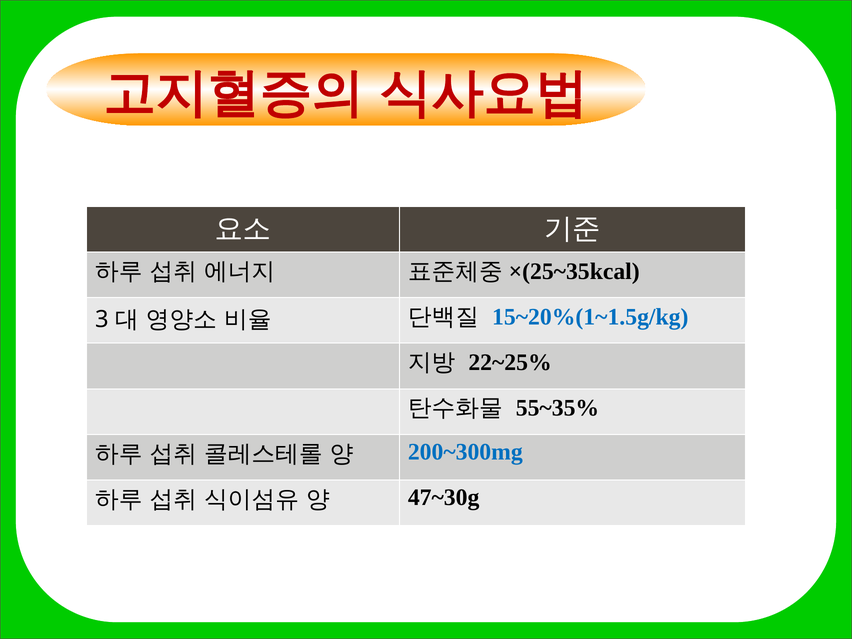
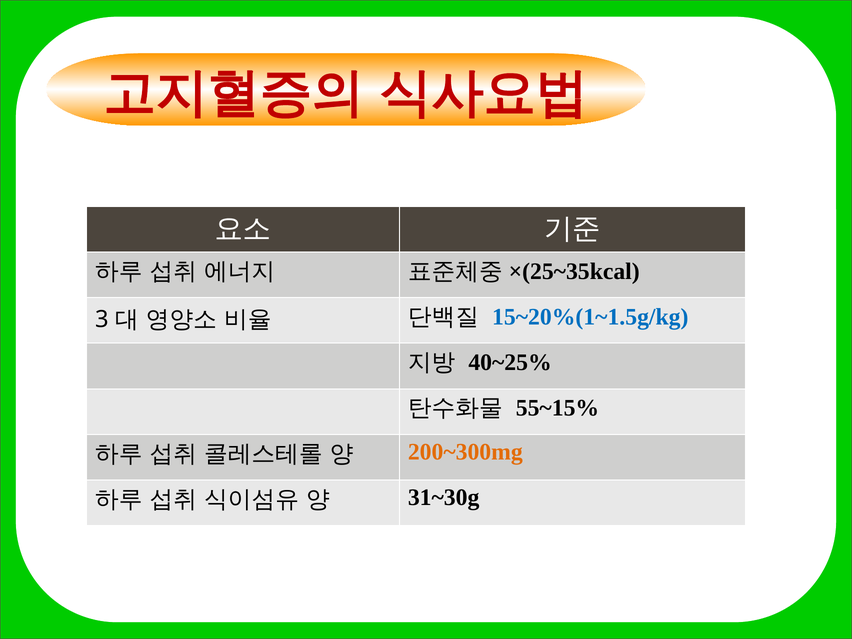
22~25%: 22~25% -> 40~25%
55~35%: 55~35% -> 55~15%
200~300mg colour: blue -> orange
47~30g: 47~30g -> 31~30g
